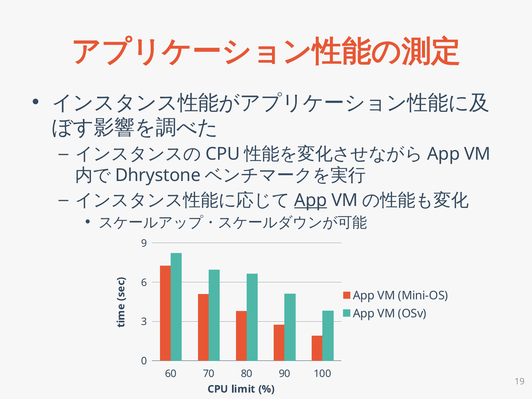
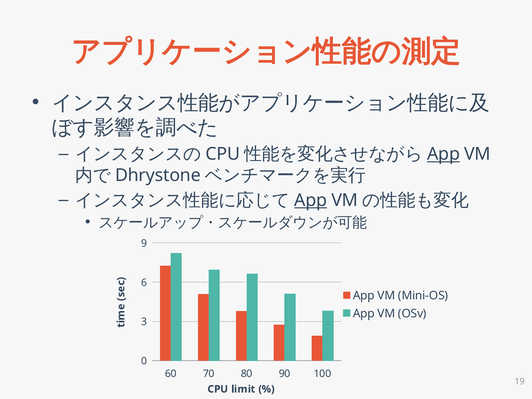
App at (443, 154) underline: none -> present
